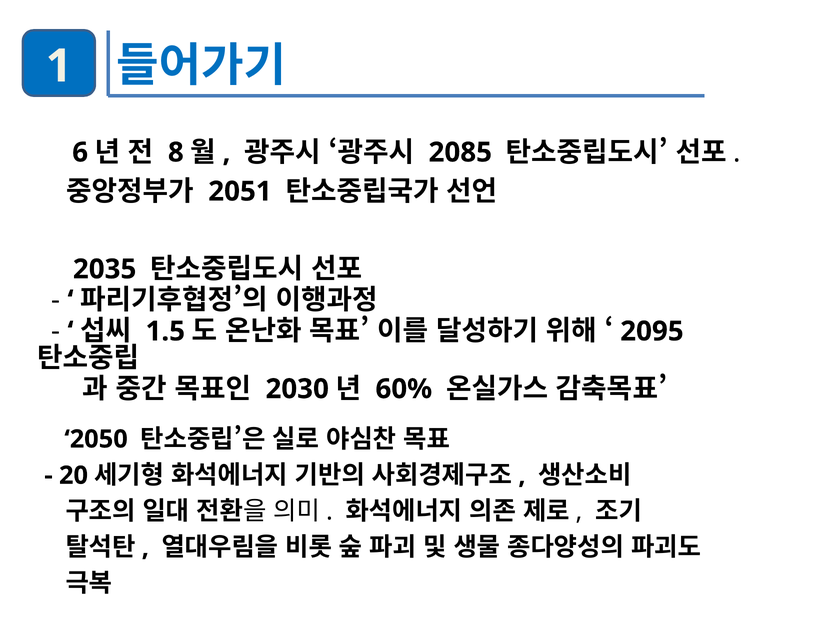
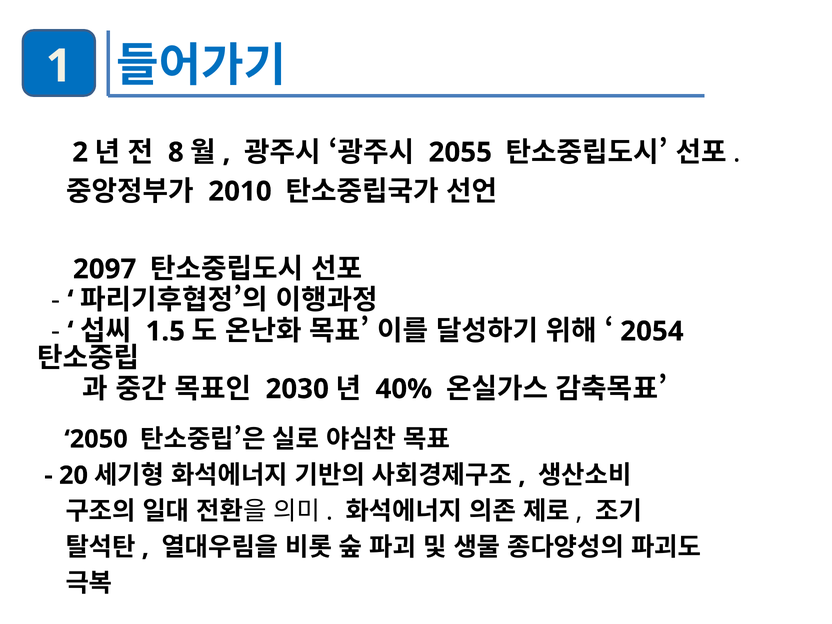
6: 6 -> 2
2085: 2085 -> 2055
2051: 2051 -> 2010
2035: 2035 -> 2097
2095: 2095 -> 2054
60%: 60% -> 40%
